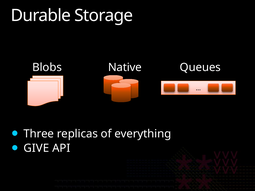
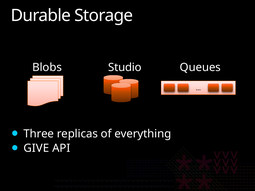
Native: Native -> Studio
